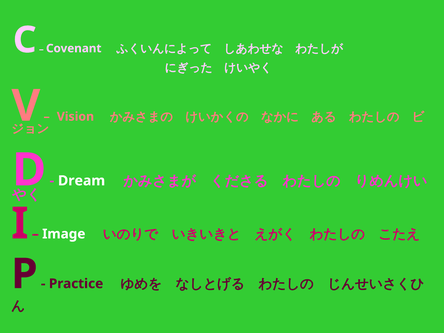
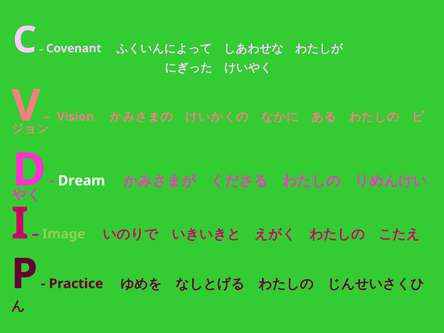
Image colour: white -> light green
